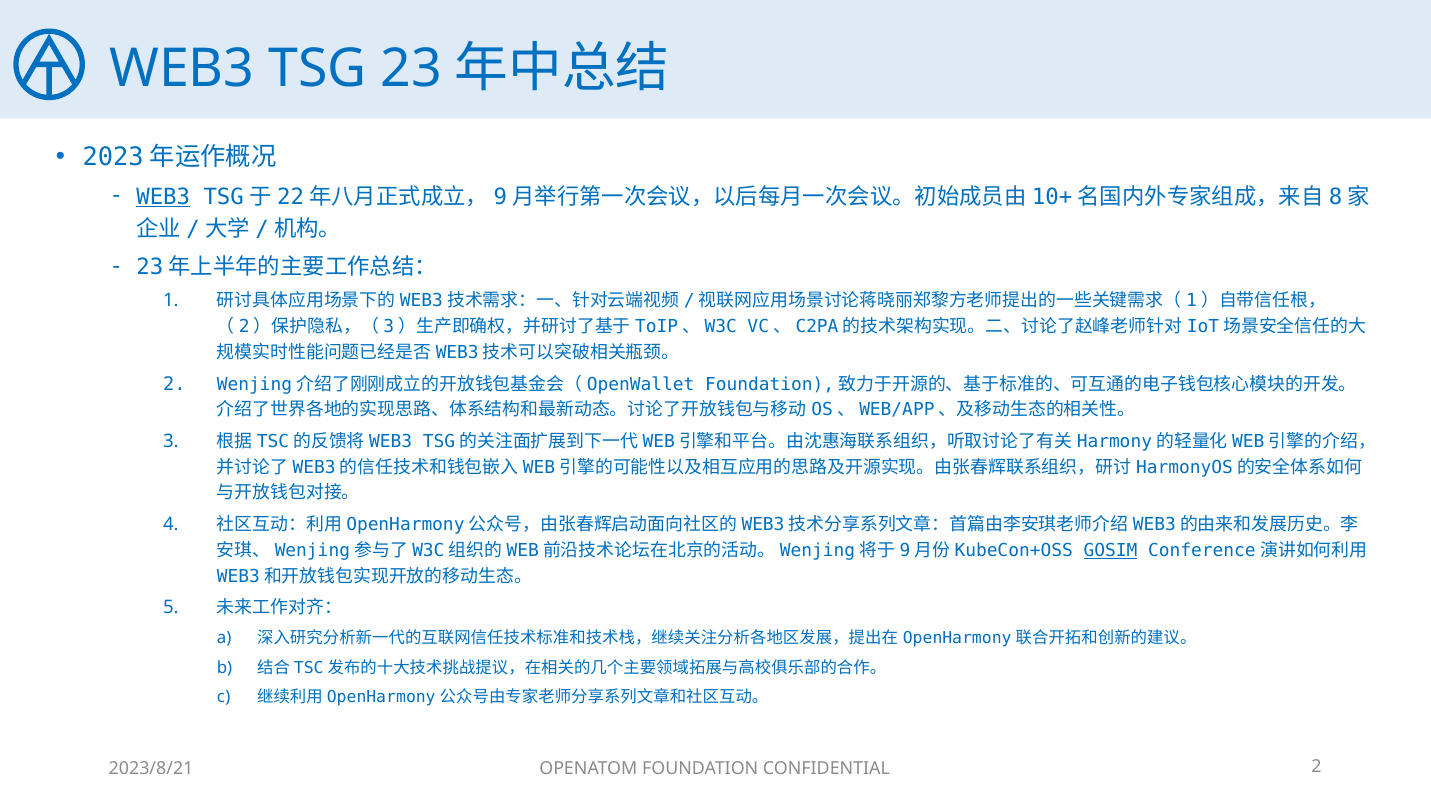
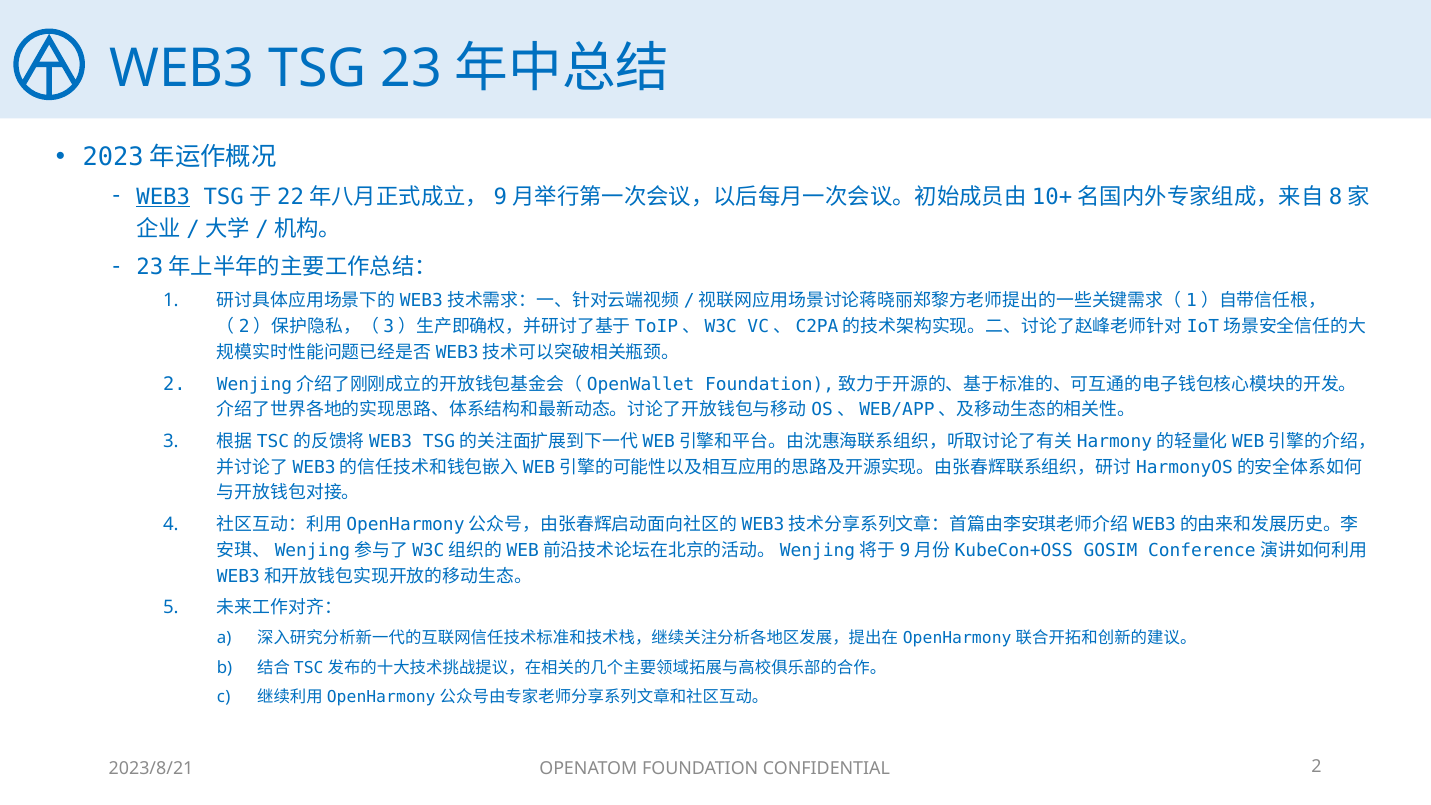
GOSIM underline: present -> none
